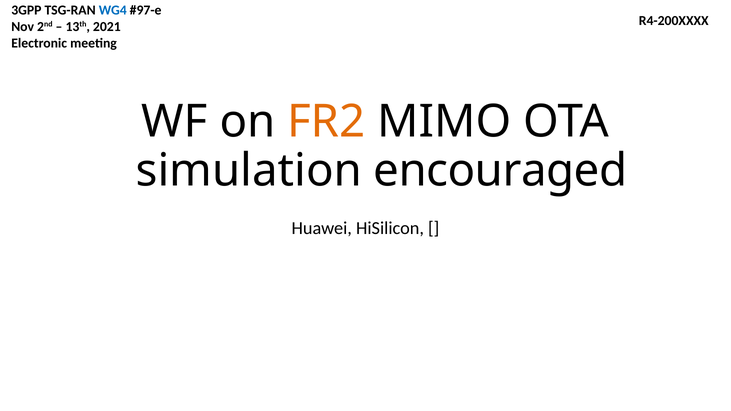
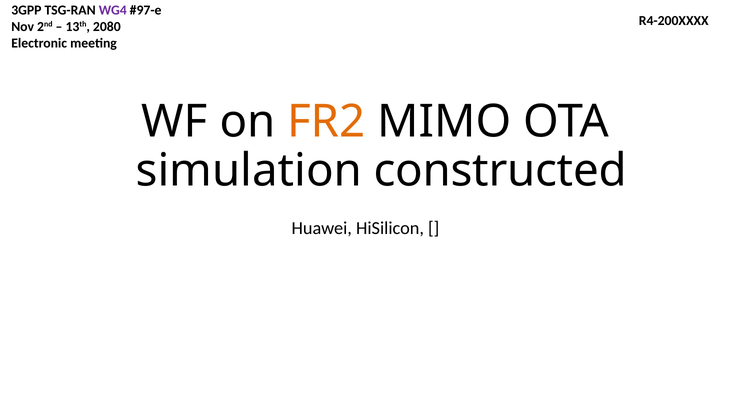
WG4 colour: blue -> purple
2021: 2021 -> 2080
encouraged: encouraged -> constructed
